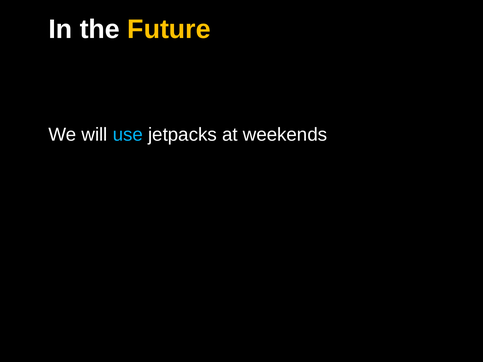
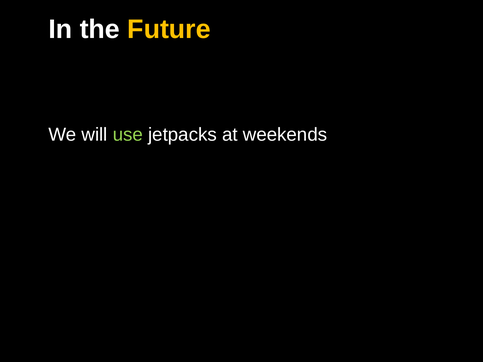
use colour: light blue -> light green
